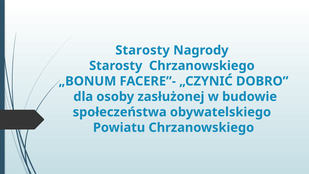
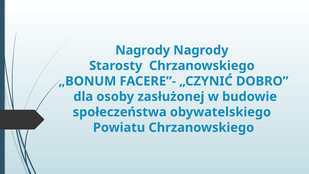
Starosty at (143, 50): Starosty -> Nagrody
